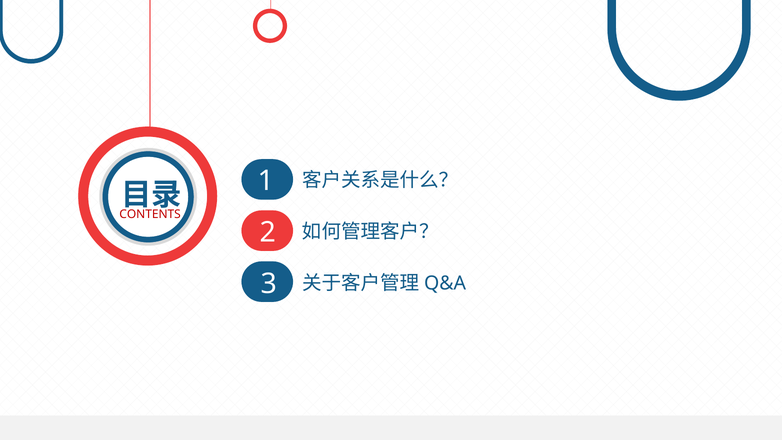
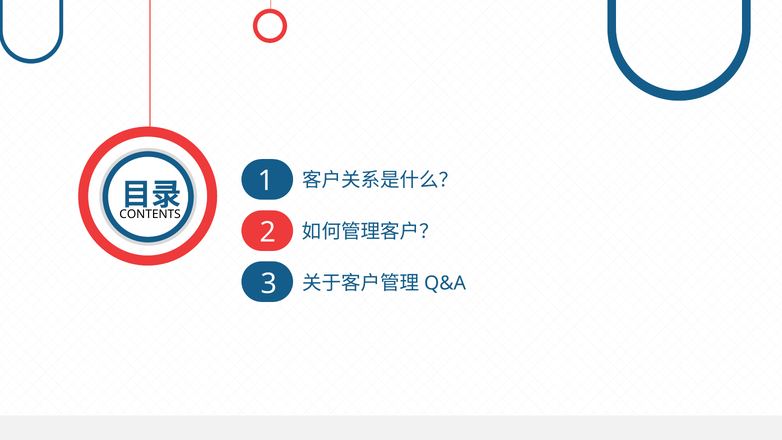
CONTENTS colour: red -> black
